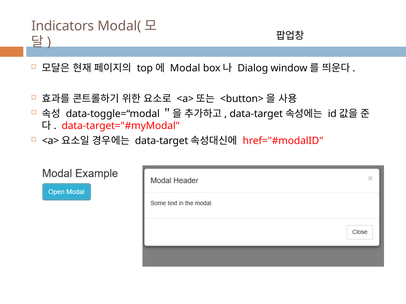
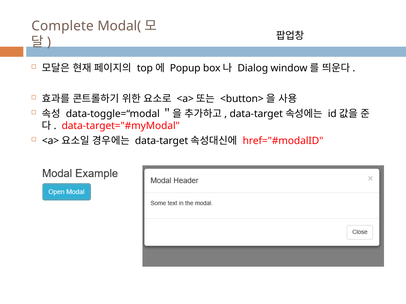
Indicators: Indicators -> Complete
Modal: Modal -> Popup
